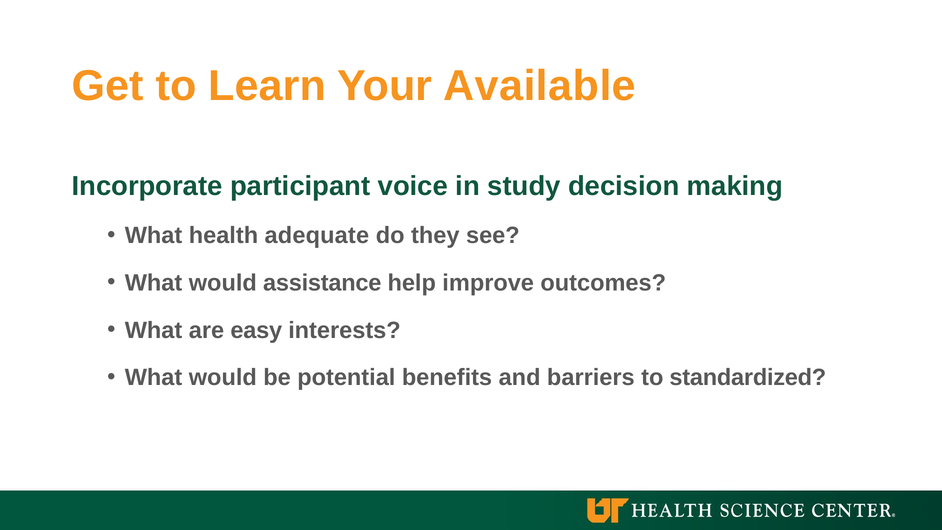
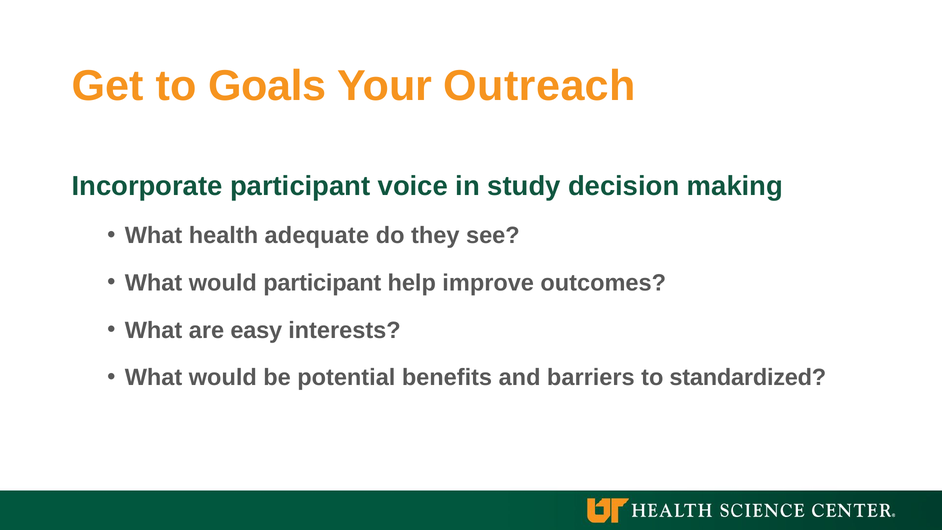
Learn: Learn -> Goals
Available: Available -> Outreach
would assistance: assistance -> participant
